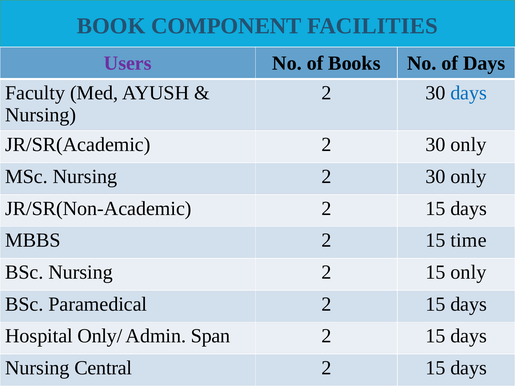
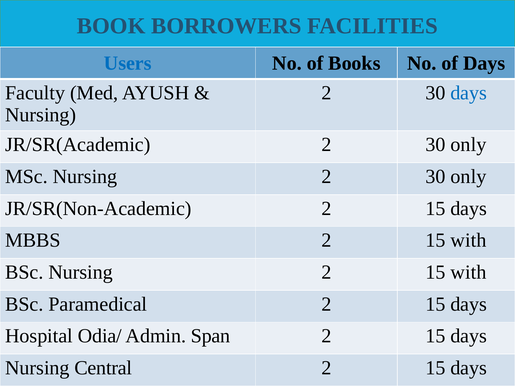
COMPONENT: COMPONENT -> BORROWERS
Users colour: purple -> blue
MBBS 2 15 time: time -> with
Nursing 2 15 only: only -> with
Only/: Only/ -> Odia/
